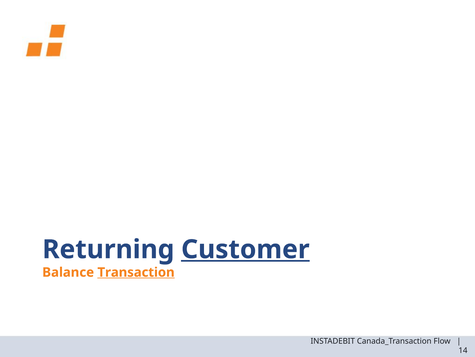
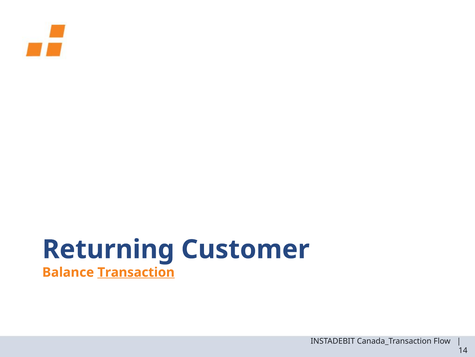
Customer underline: present -> none
